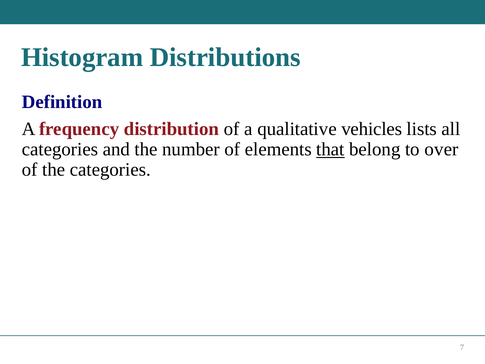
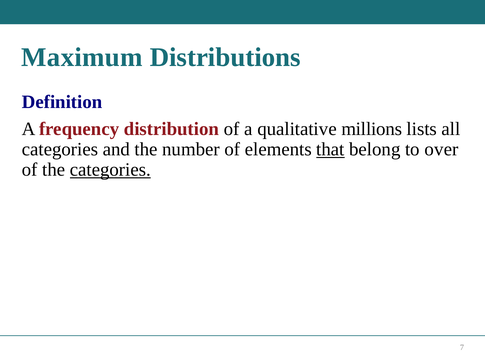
Histogram: Histogram -> Maximum
vehicles: vehicles -> millions
categories at (110, 170) underline: none -> present
